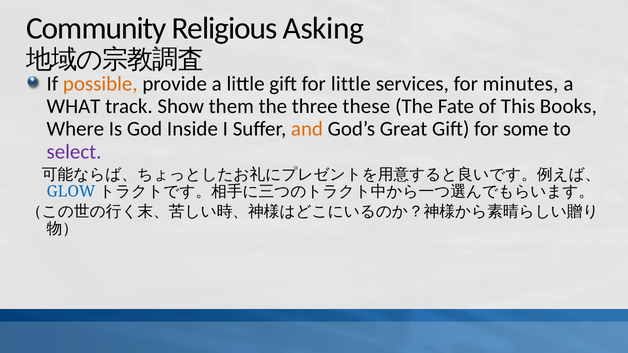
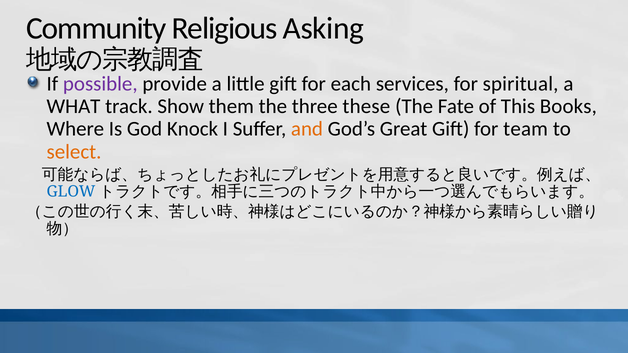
possible colour: orange -> purple
for little: little -> each
minutes: minutes -> spiritual
Inside: Inside -> Knock
some: some -> team
select colour: purple -> orange
